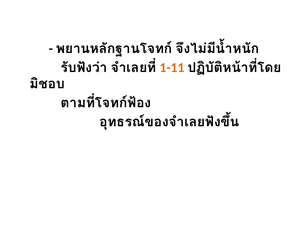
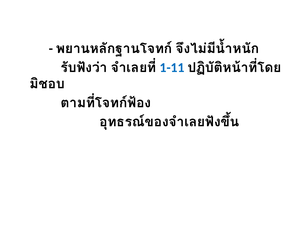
1-11 colour: orange -> blue
